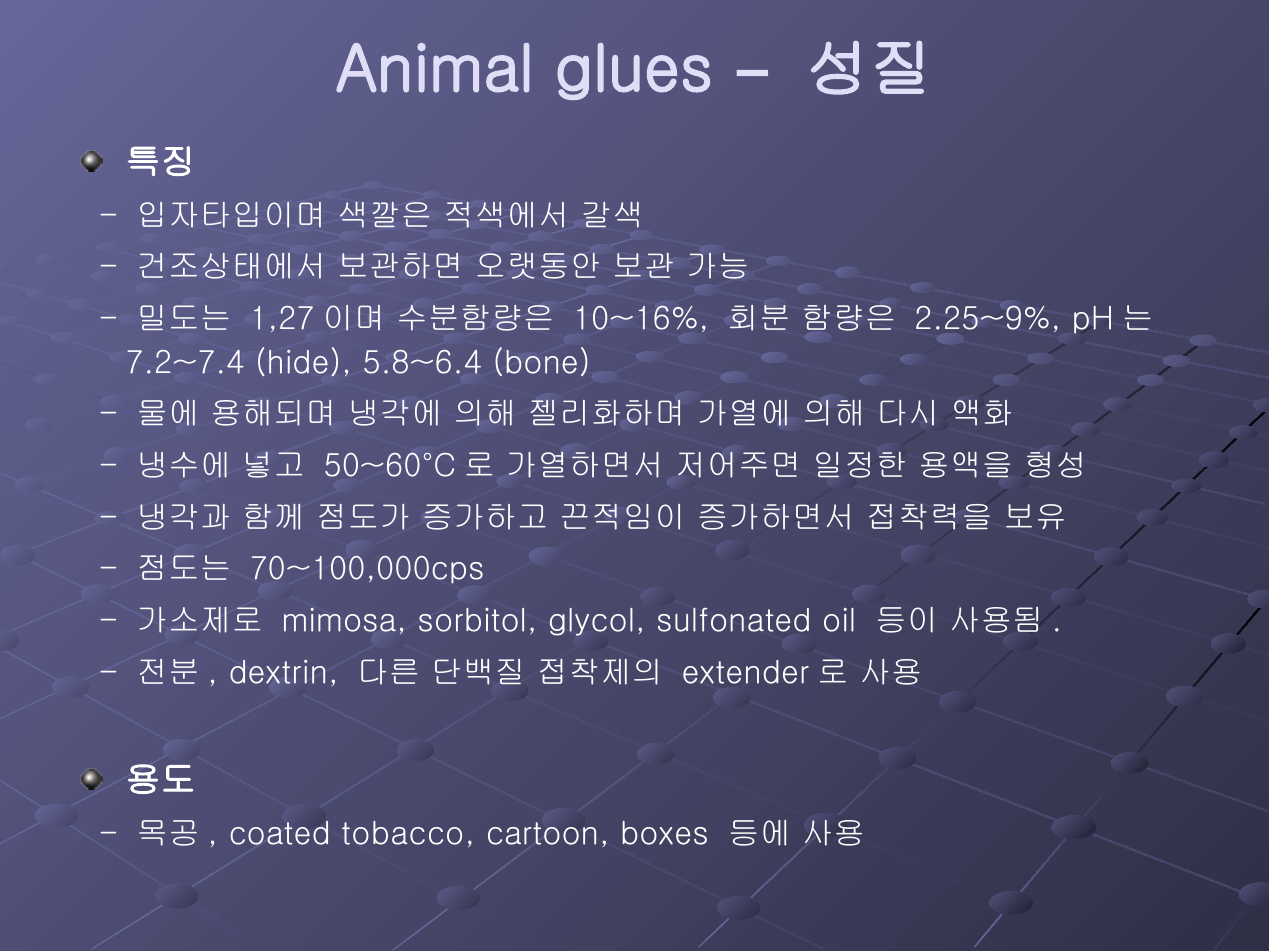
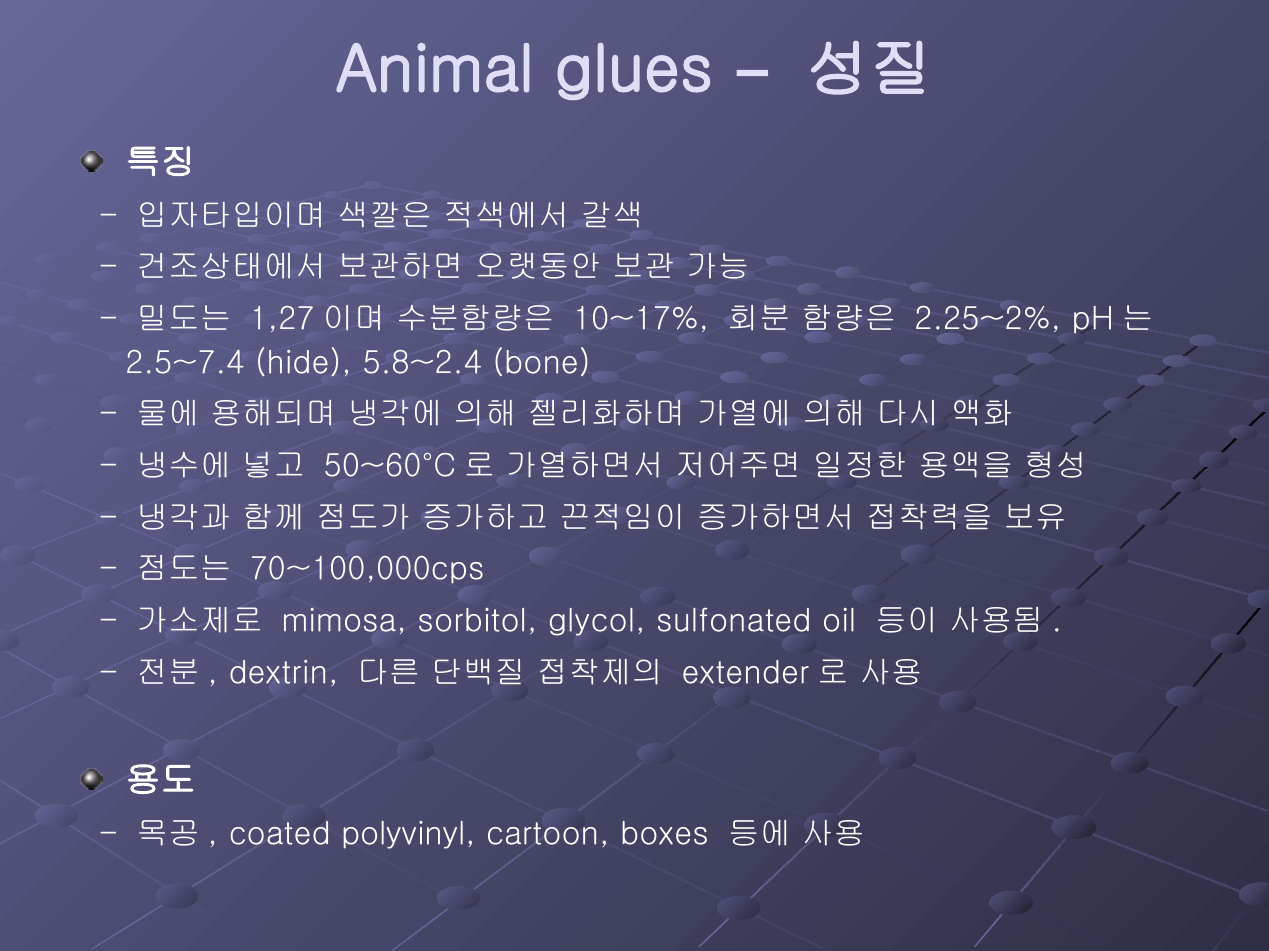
10~16%: 10~16% -> 10~17%
2.25~9%: 2.25~9% -> 2.25~2%
7.2~7.4: 7.2~7.4 -> 2.5~7.4
5.8~6.4: 5.8~6.4 -> 5.8~2.4
tobacco: tobacco -> polyvinyl
